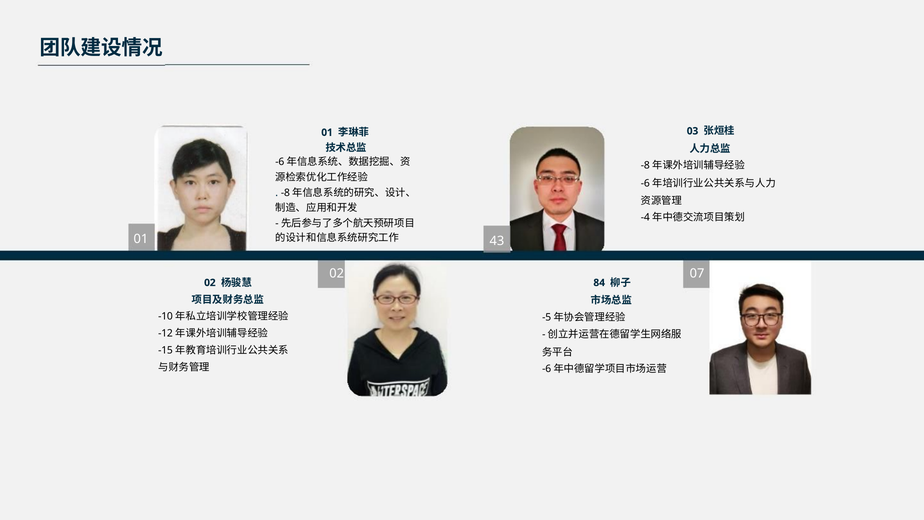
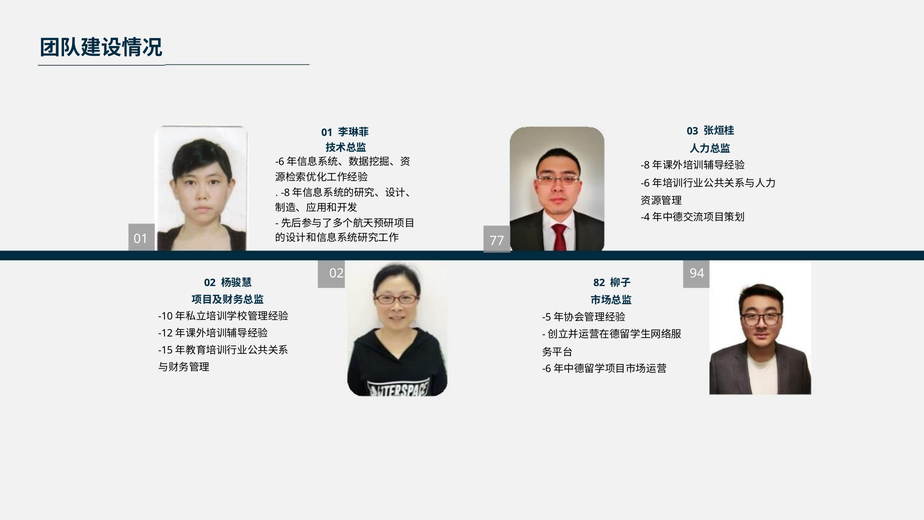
43: 43 -> 77
07: 07 -> 94
84: 84 -> 82
